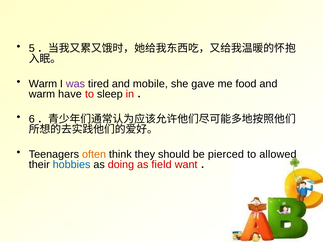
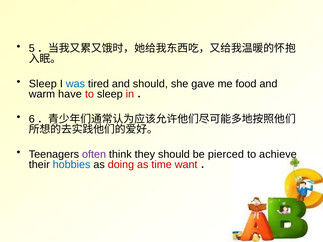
Warm at (43, 84): Warm -> Sleep
was colour: purple -> blue
and mobile: mobile -> should
often colour: orange -> purple
allowed: allowed -> achieve
field: field -> time
